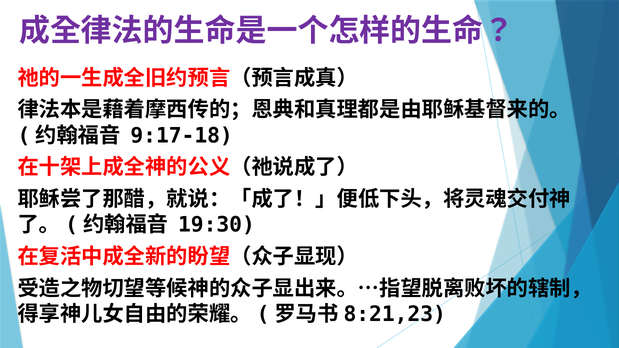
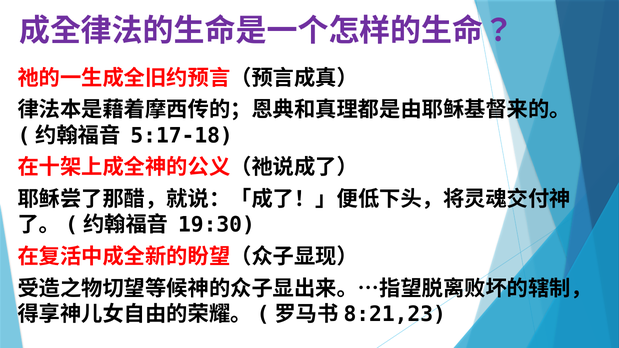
9:17-18: 9:17-18 -> 5:17-18
